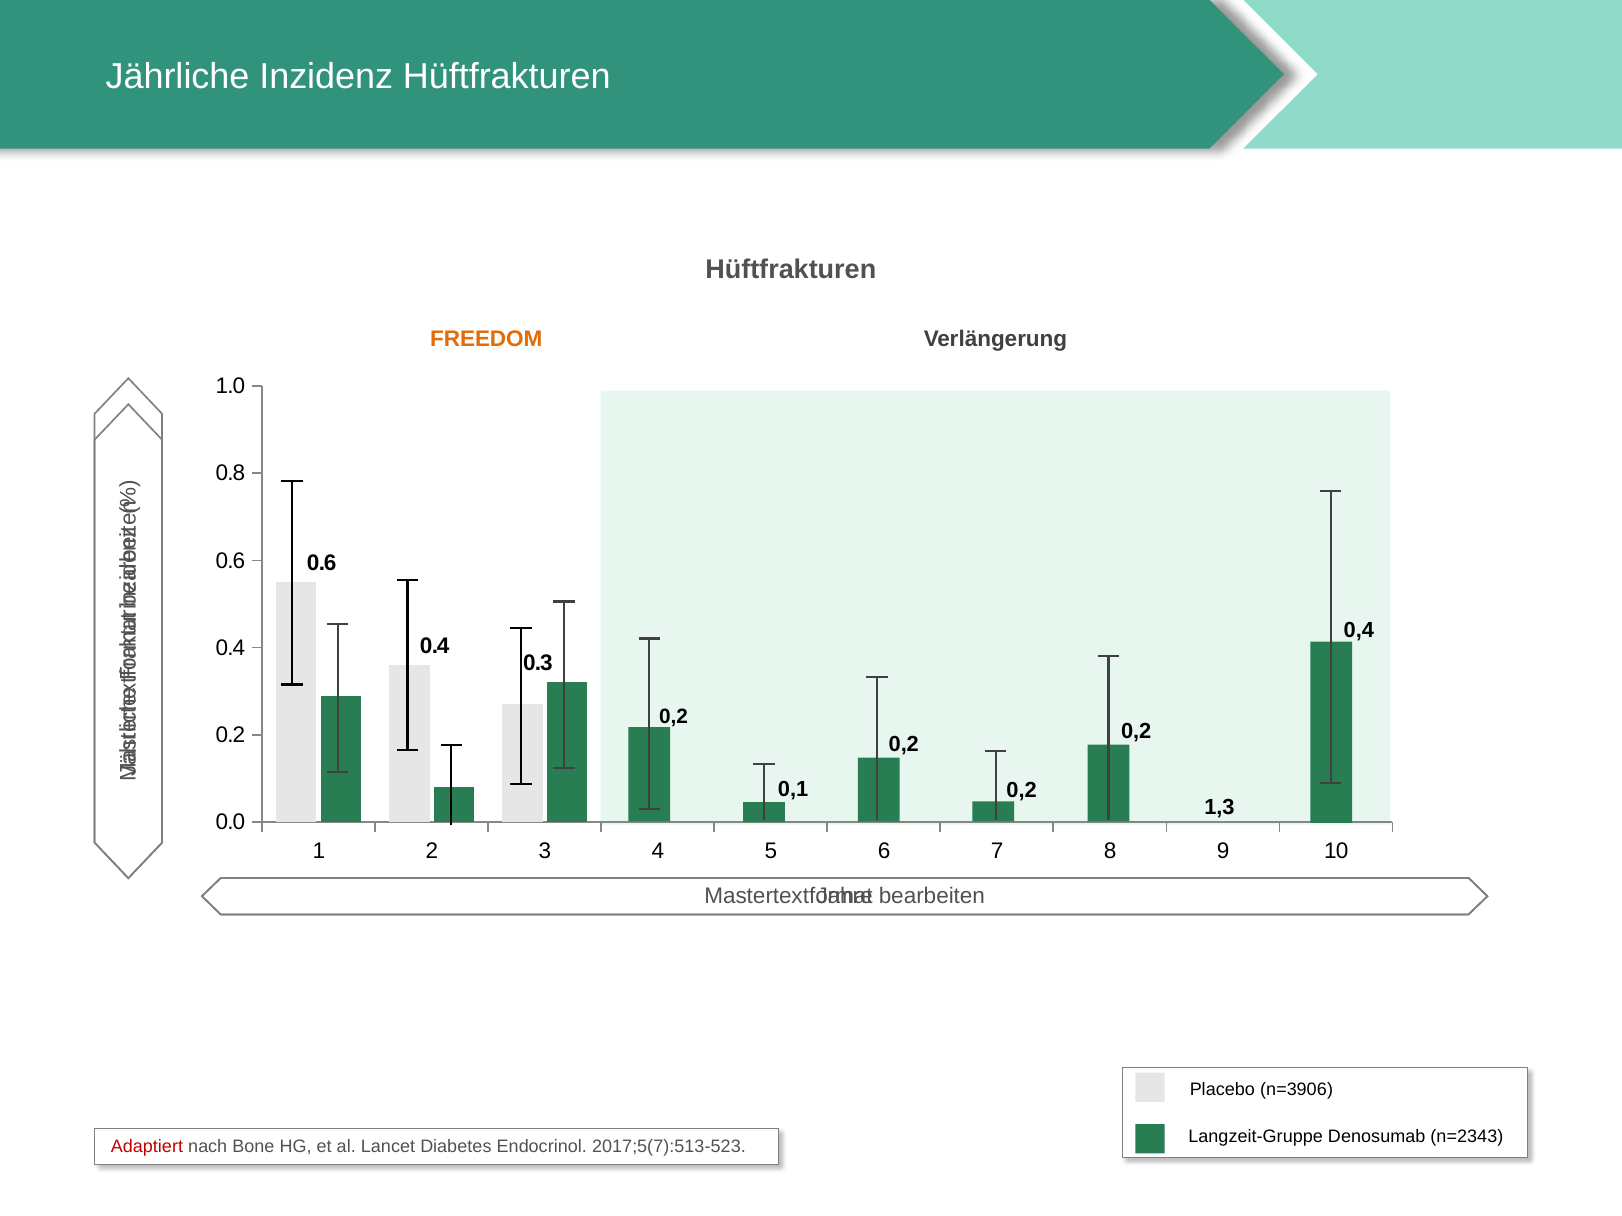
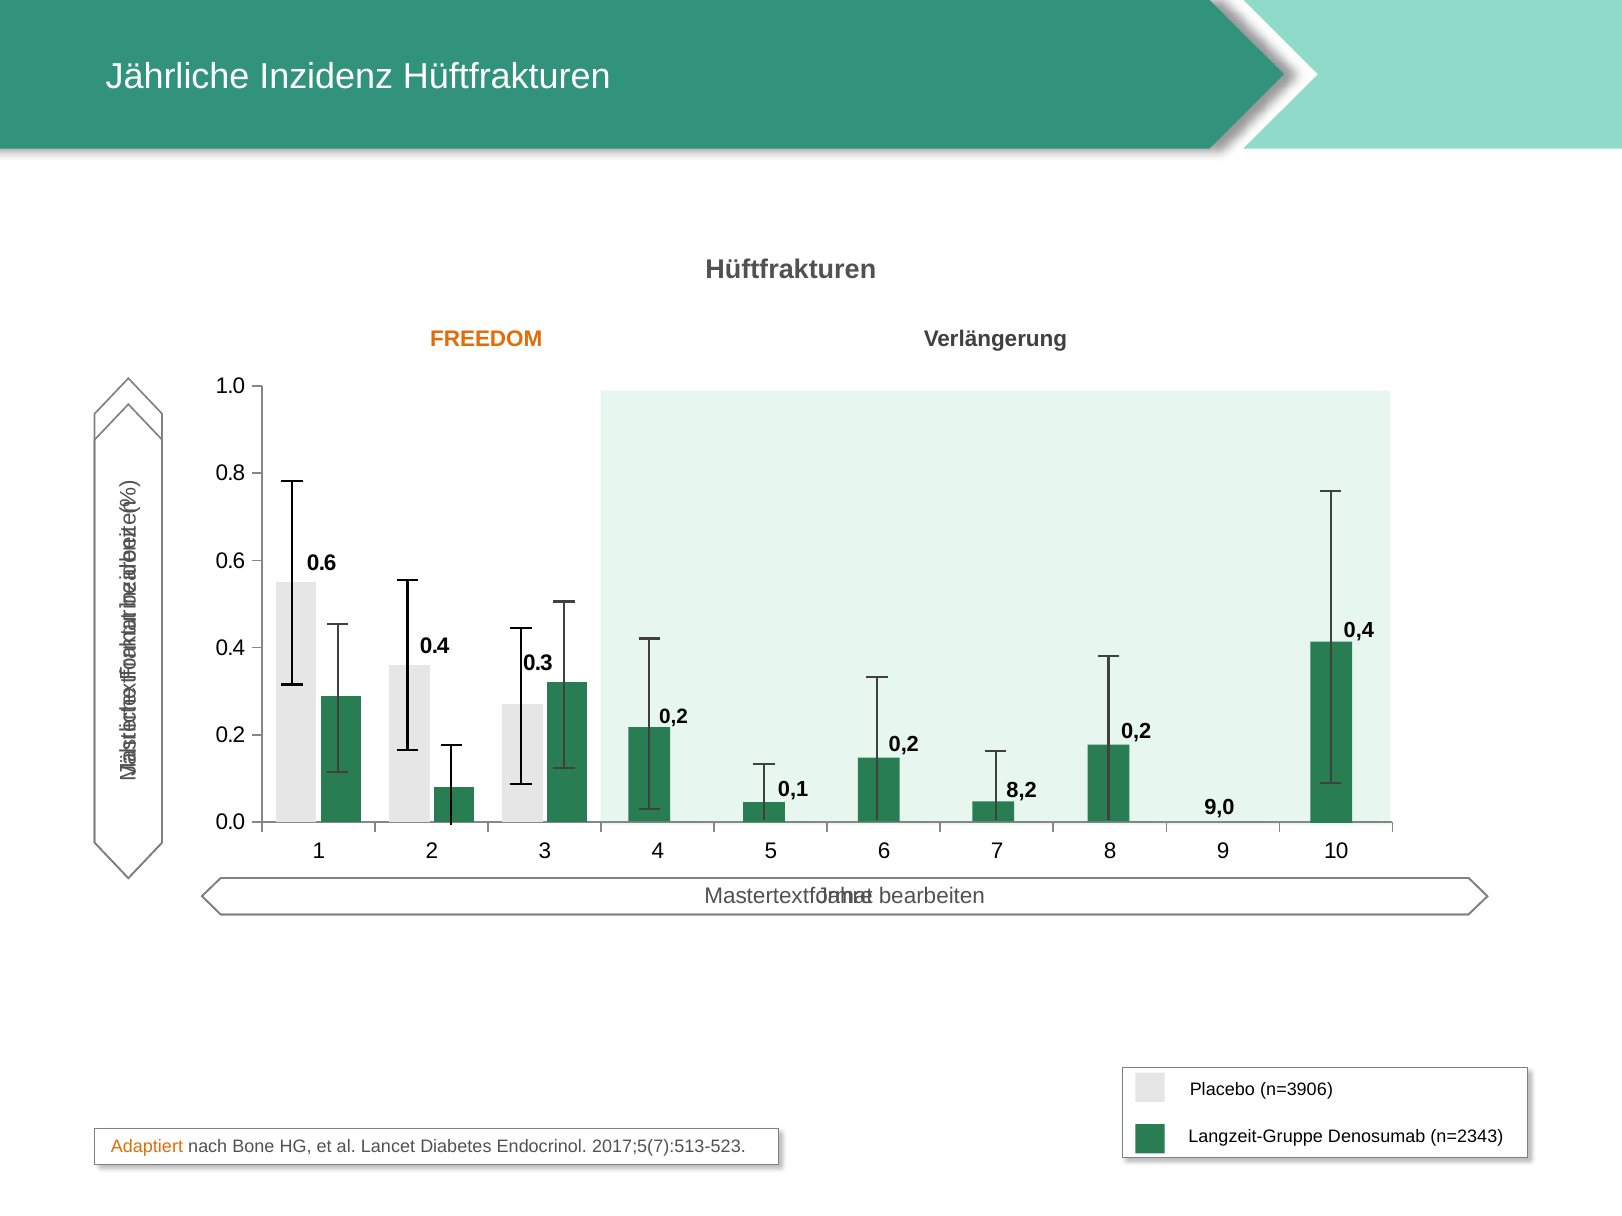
0,2 at (1022, 790): 0,2 -> 8,2
1,3: 1,3 -> 9,0
Adaptiert colour: red -> orange
